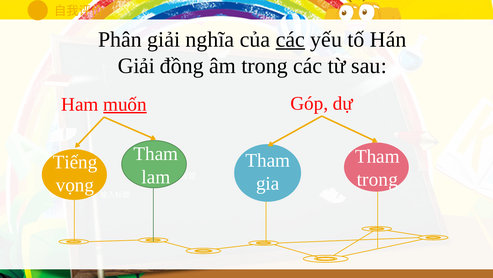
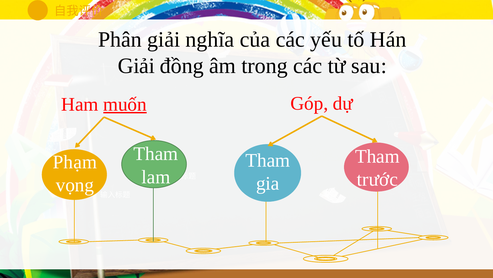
các at (290, 39) underline: present -> none
Tiếng: Tiếng -> Phạm
trong at (377, 179): trong -> trước
